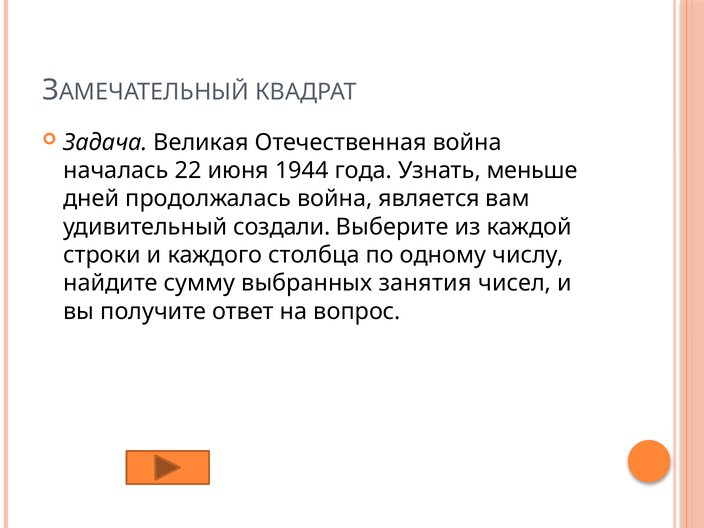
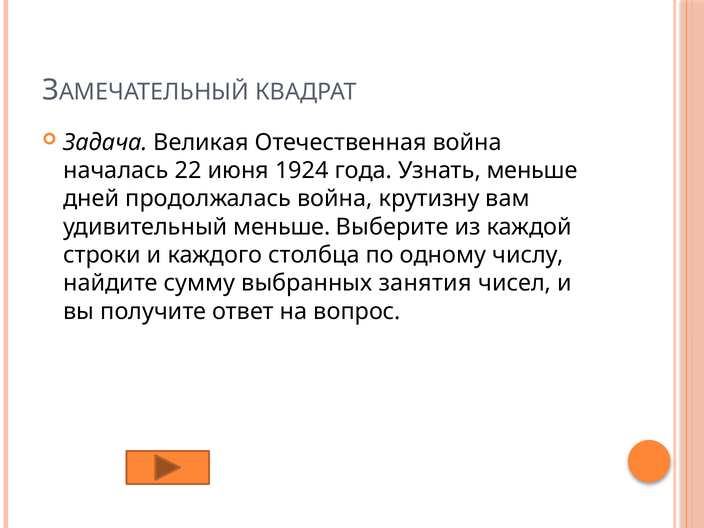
1944: 1944 -> 1924
является: является -> крутизну
удивительный создали: создали -> меньше
